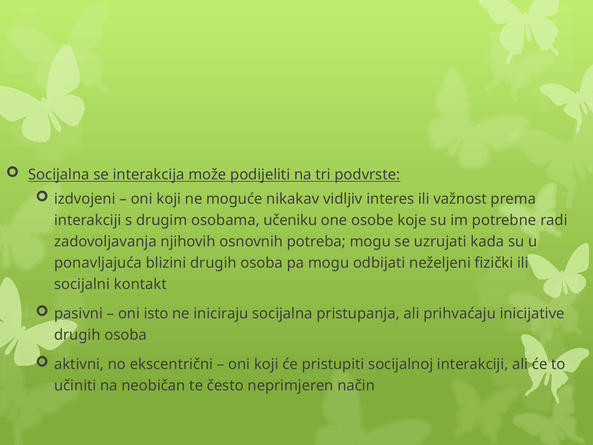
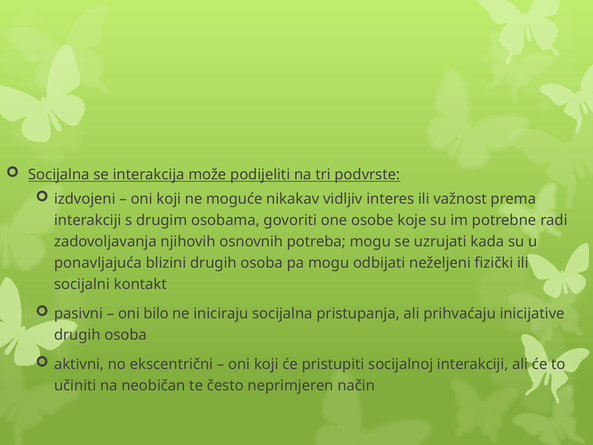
učeniku: učeniku -> govoriti
isto: isto -> bilo
